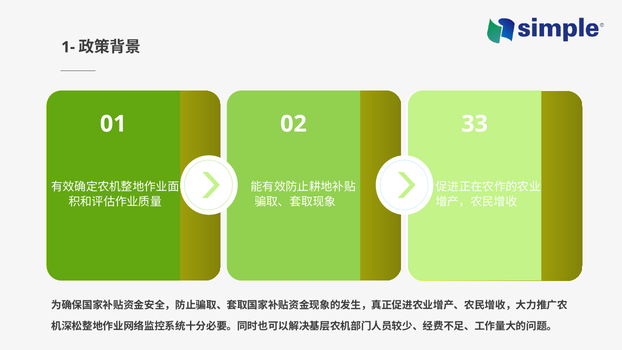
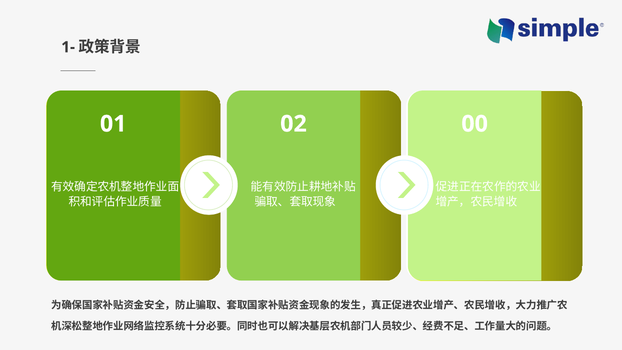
33: 33 -> 00
